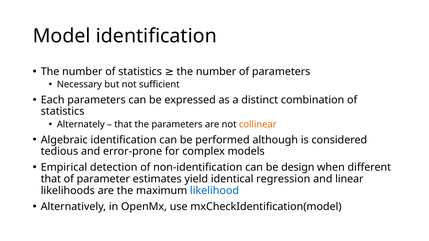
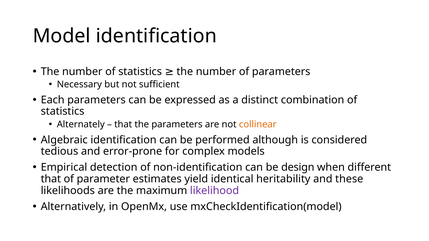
regression: regression -> heritability
linear: linear -> these
likelihood colour: blue -> purple
